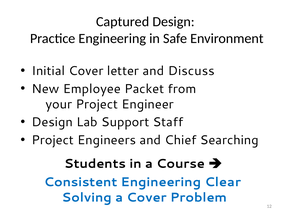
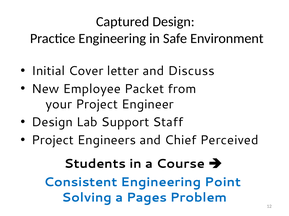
Searching: Searching -> Perceived
Clear: Clear -> Point
a Cover: Cover -> Pages
